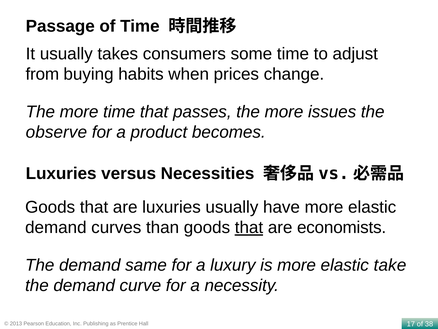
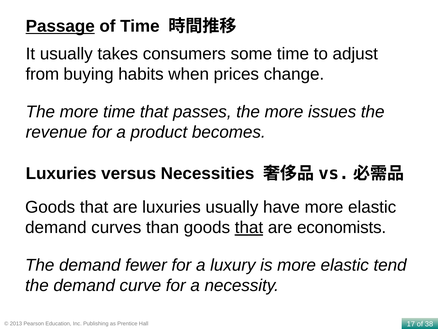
Passage underline: none -> present
observe: observe -> revenue
same: same -> fewer
take: take -> tend
